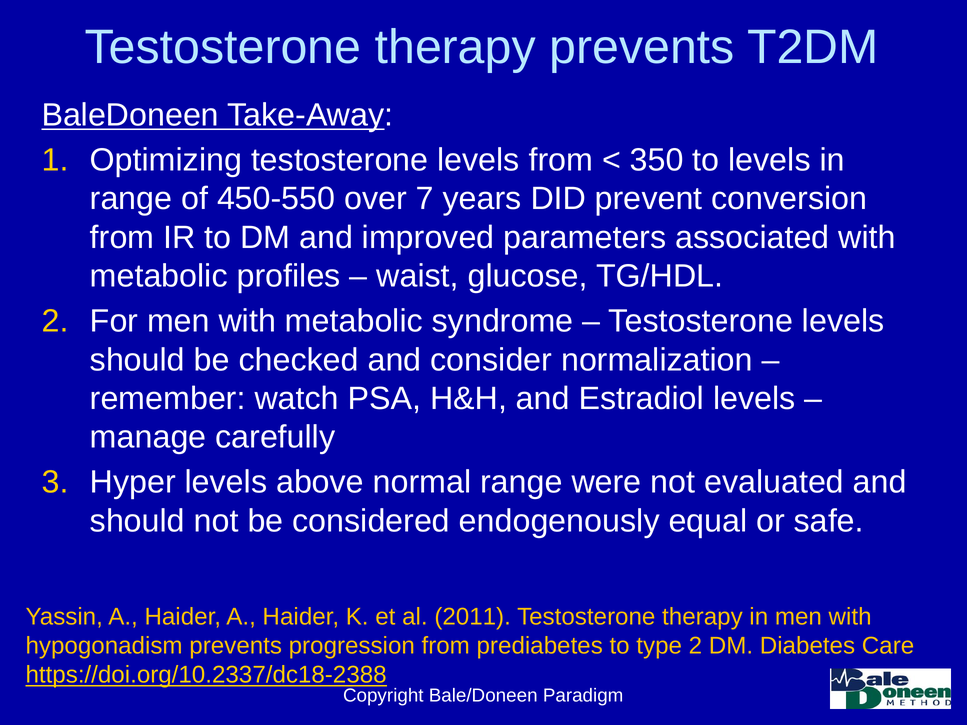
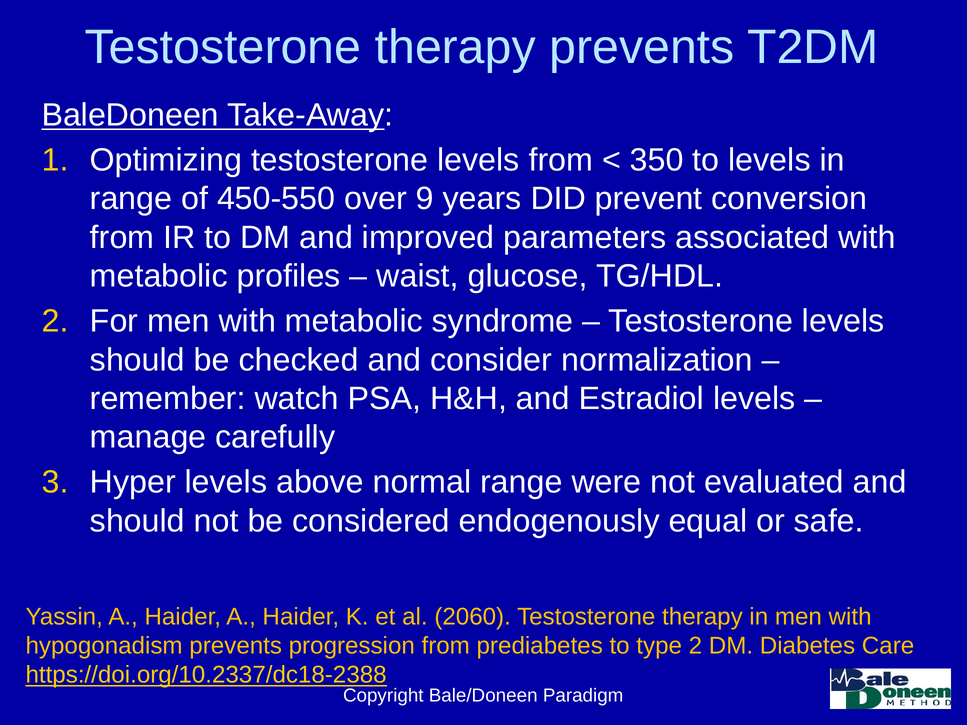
7: 7 -> 9
2011: 2011 -> 2060
